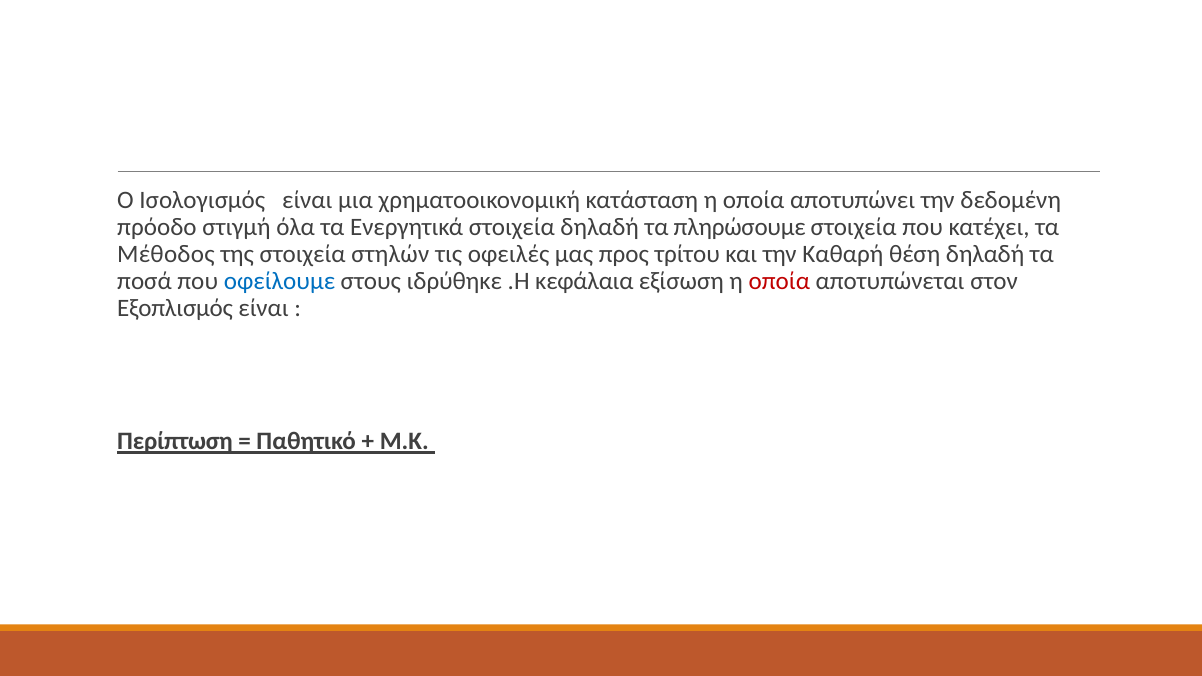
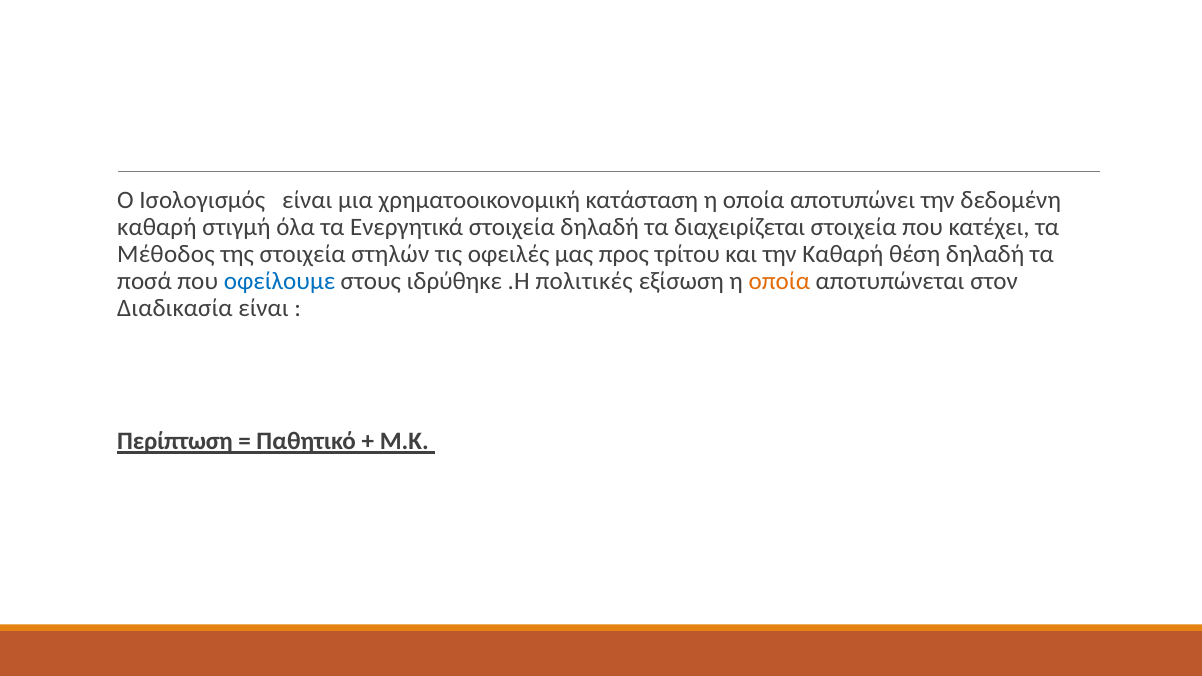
πρόοδο at (157, 227): πρόοδο -> καθαρή
πληρώσουμε: πληρώσουμε -> διαχειρίζεται
κεφάλαια: κεφάλαια -> πολιτικές
οποία at (779, 281) colour: red -> orange
Εξοπλισμός: Εξοπλισμός -> Διαδικασία
